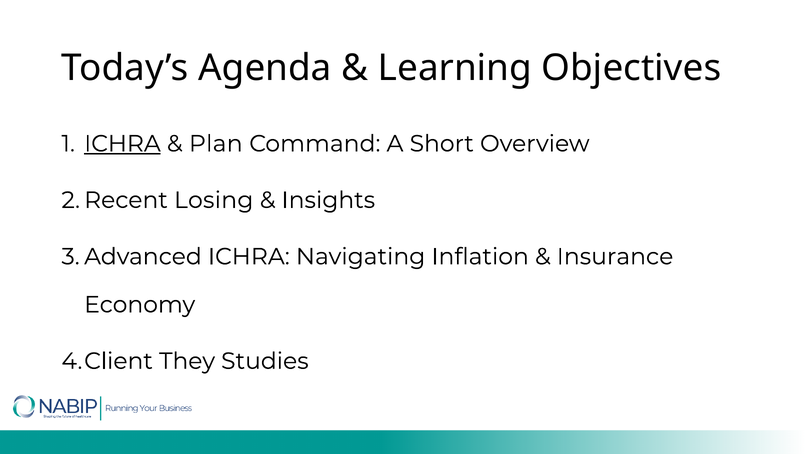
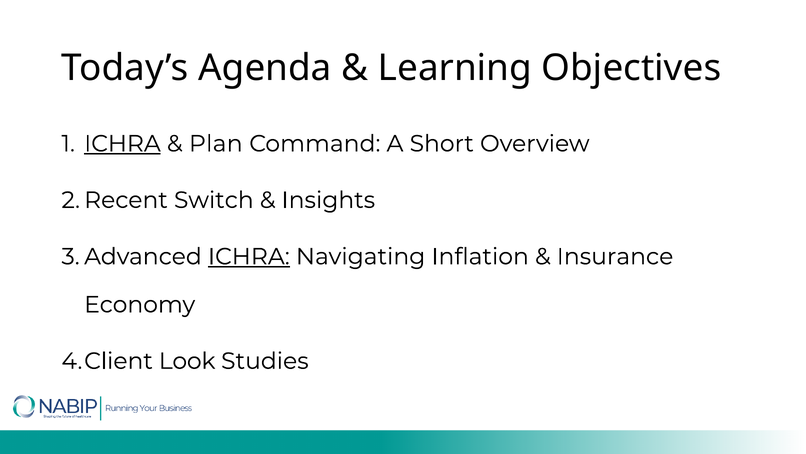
Losing: Losing -> Switch
ICHRA at (249, 256) underline: none -> present
They: They -> Look
